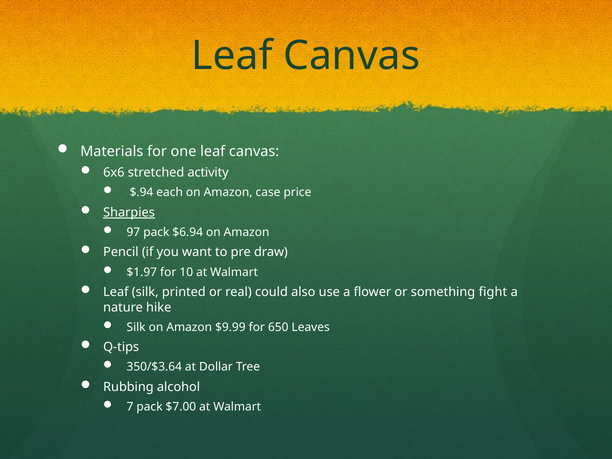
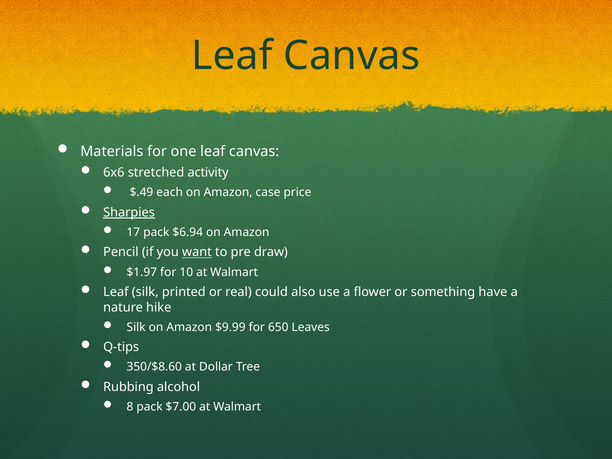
$.94: $.94 -> $.49
97: 97 -> 17
want underline: none -> present
fight: fight -> have
350/$3.64: 350/$3.64 -> 350/$8.60
7: 7 -> 8
